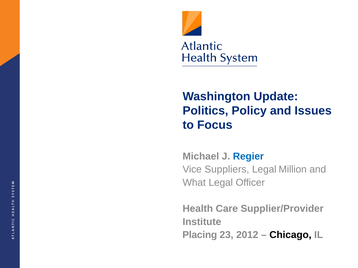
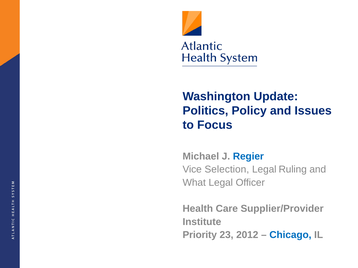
Suppliers: Suppliers -> Selection
Million: Million -> Ruling
Placing: Placing -> Priority
Chicago colour: black -> blue
